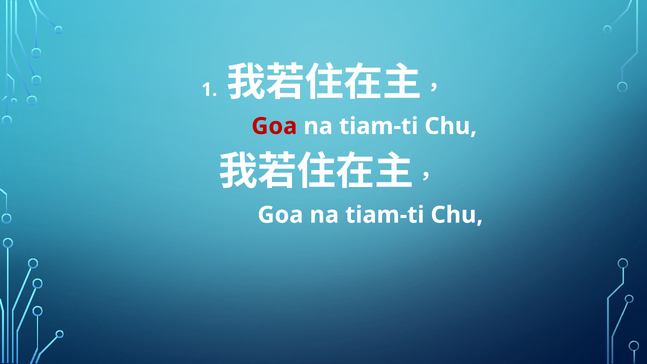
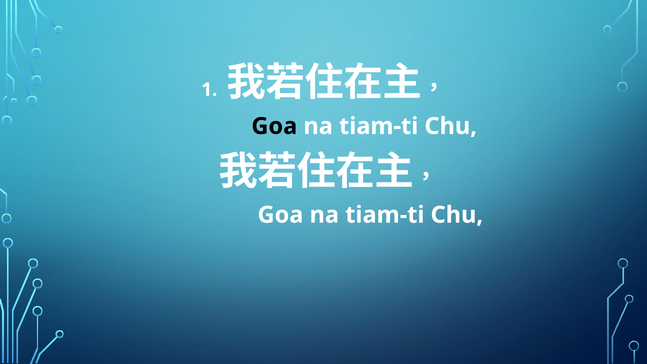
Goa at (274, 126) colour: red -> black
